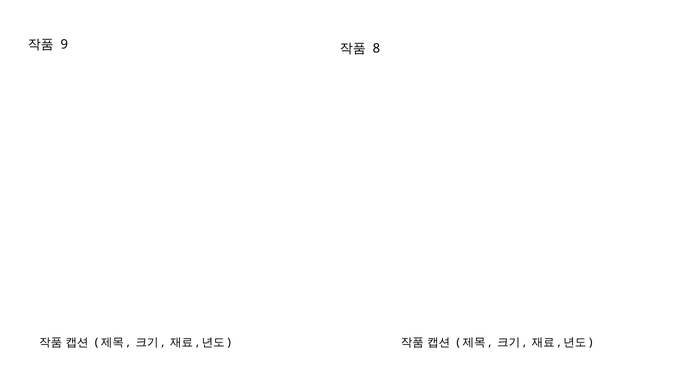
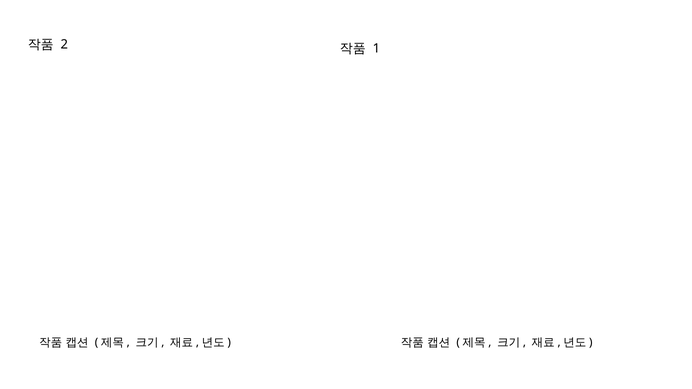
9: 9 -> 2
8: 8 -> 1
